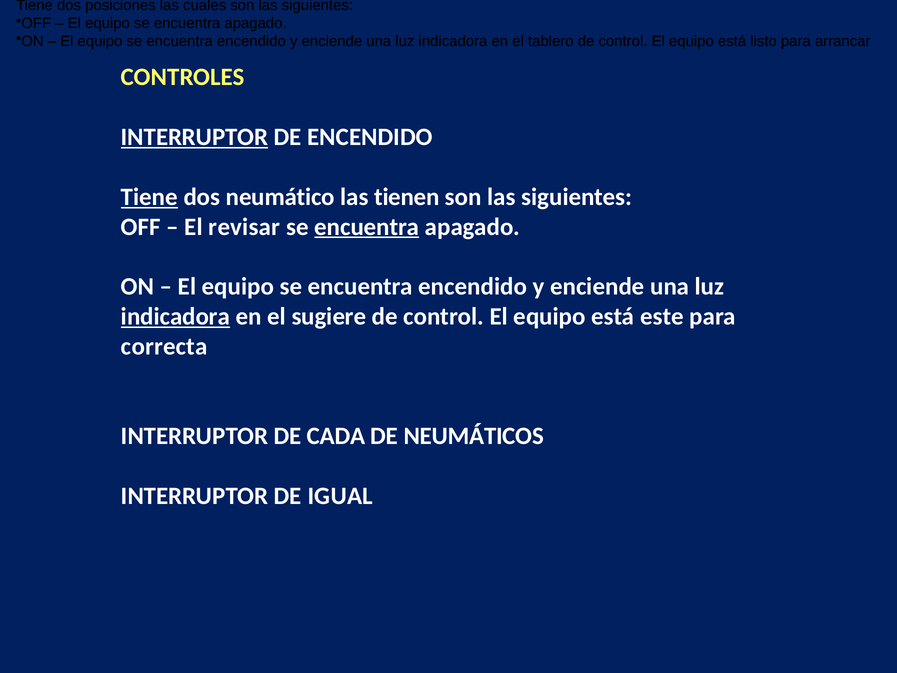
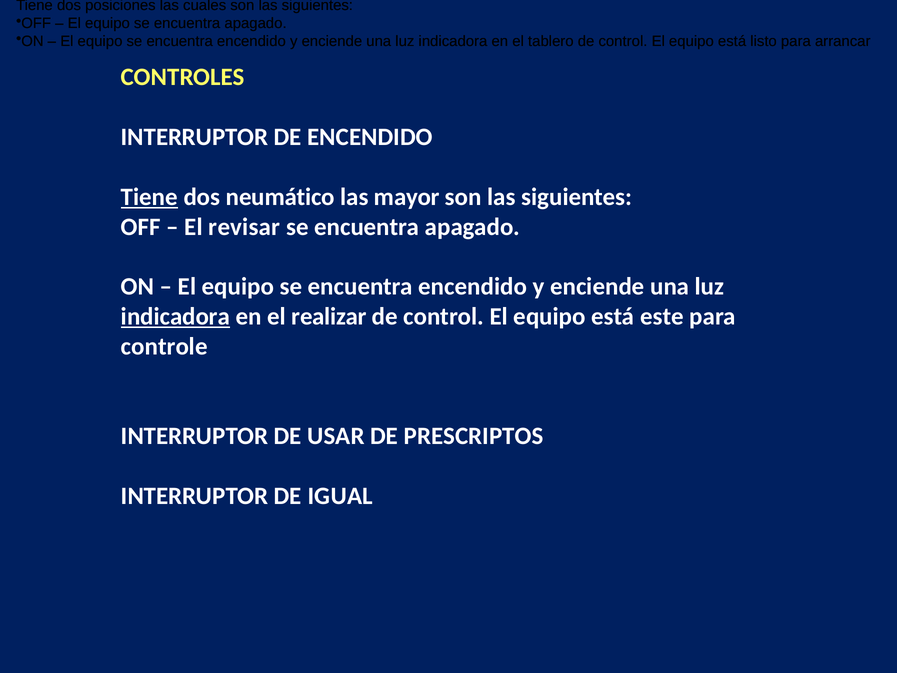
INTERRUPTOR at (195, 137) underline: present -> none
tienen: tienen -> mayor
encuentra at (367, 227) underline: present -> none
sugiere: sugiere -> realizar
correcta: correcta -> controle
CADA: CADA -> USAR
NEUMÁTICOS: NEUMÁTICOS -> PRESCRIPTOS
